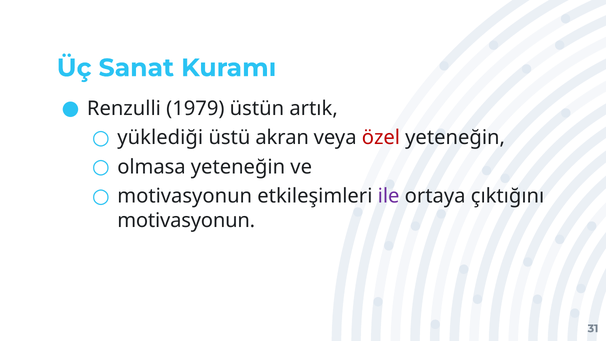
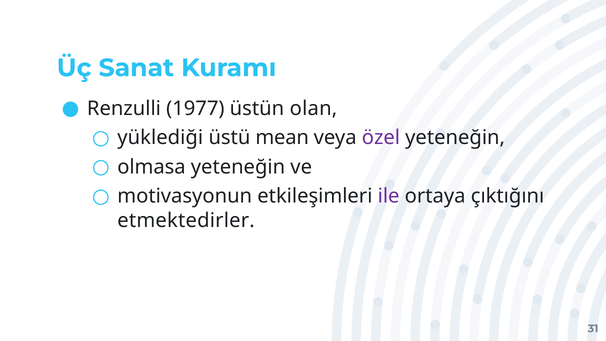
1979: 1979 -> 1977
artık: artık -> olan
akran: akran -> mean
özel colour: red -> purple
motivasyonun at (186, 220): motivasyonun -> etmektedirler
